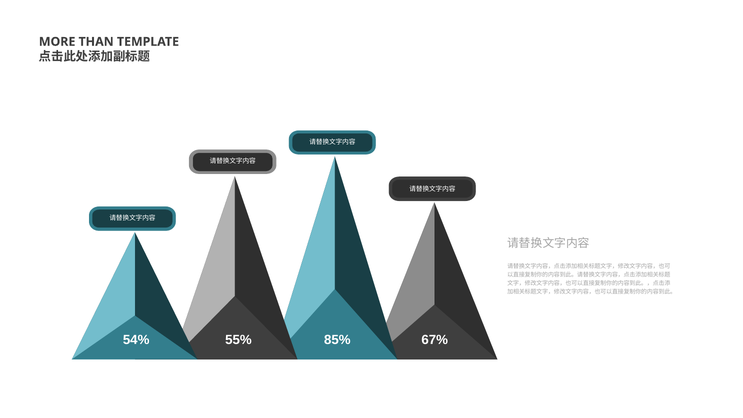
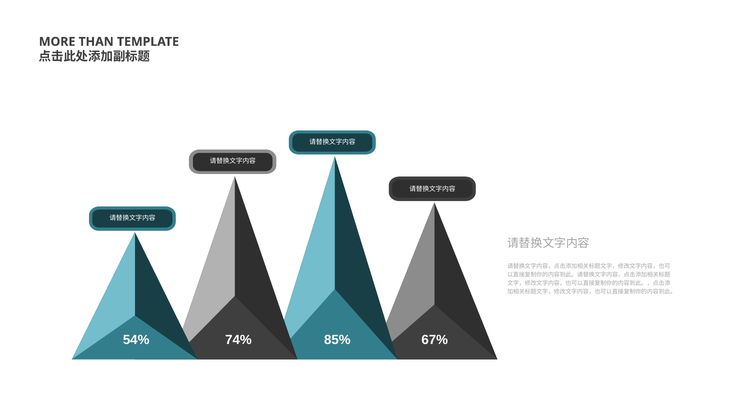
55%: 55% -> 74%
